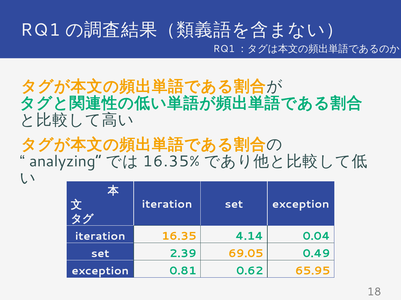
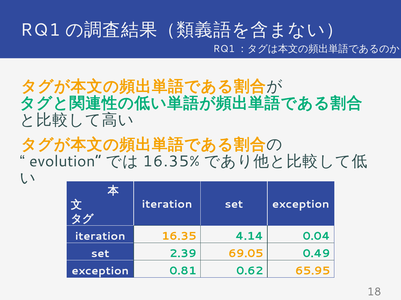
analyzing: analyzing -> evolution
